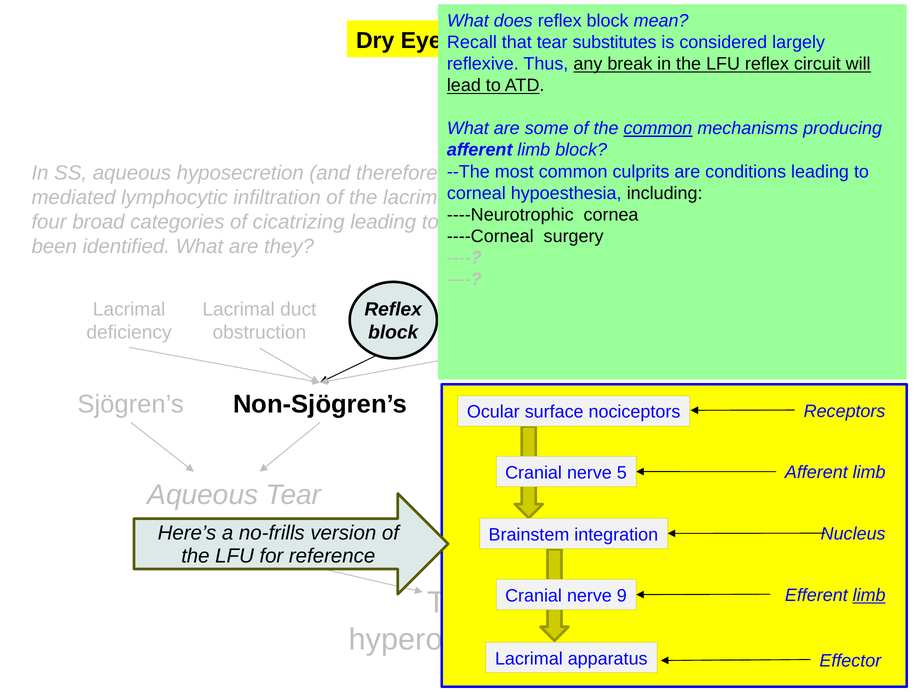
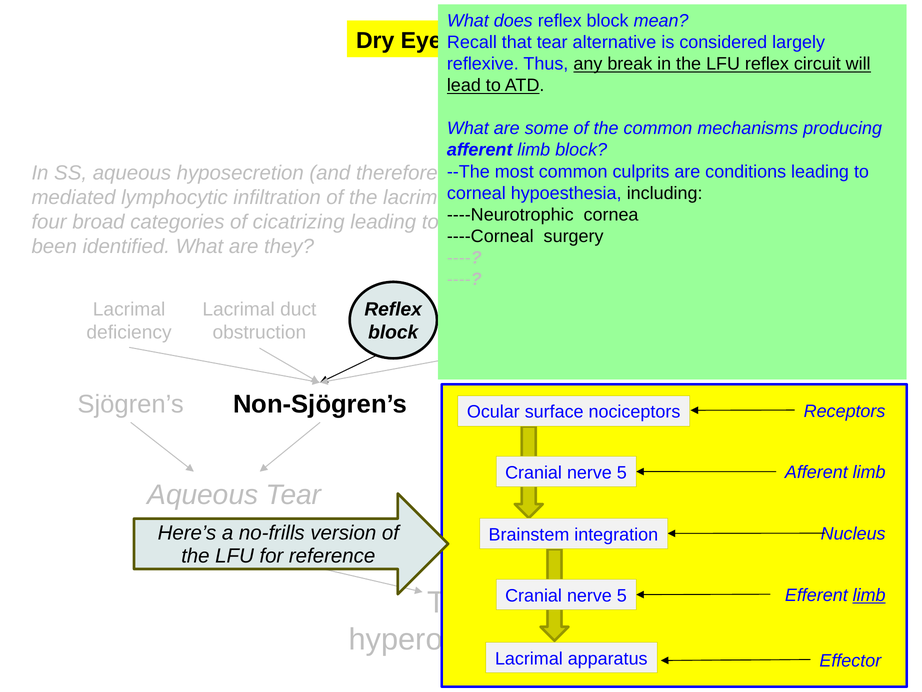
substitutes: substitutes -> alternative
common at (658, 128) underline: present -> none
9 at (622, 595): 9 -> 5
